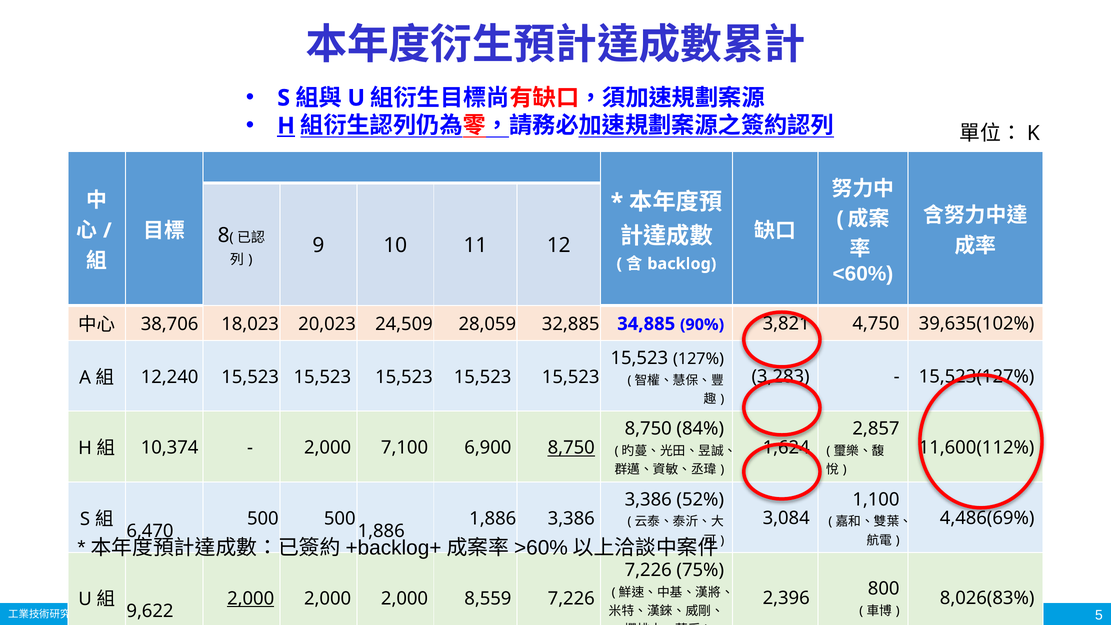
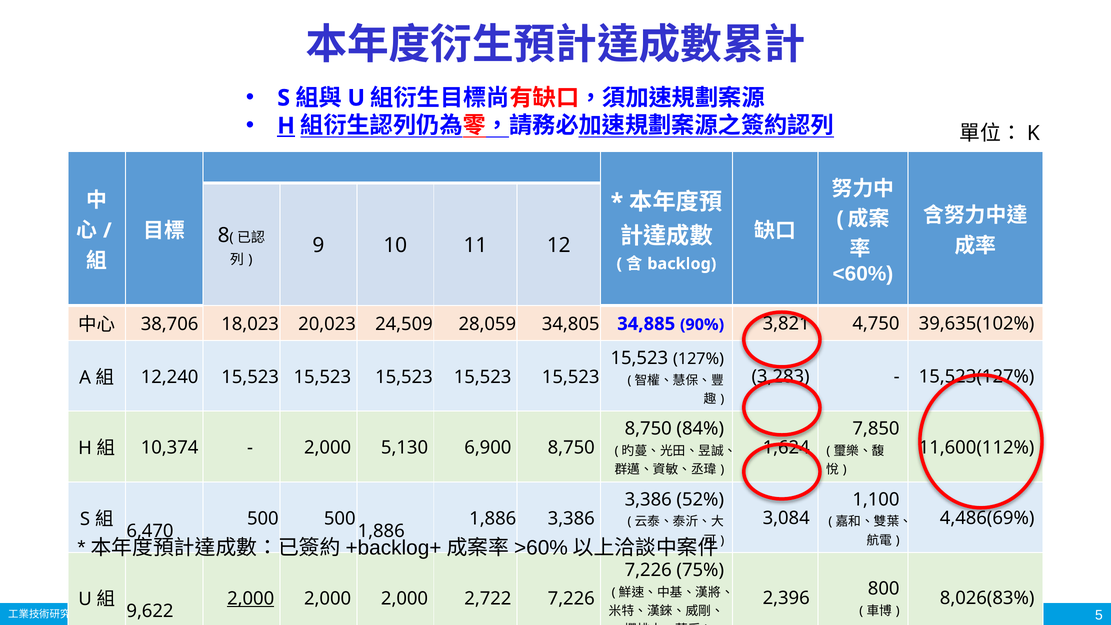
32,885: 32,885 -> 34,805
2,857: 2,857 -> 7,850
7,100: 7,100 -> 5,130
8,750 at (571, 448) underline: present -> none
8,559: 8,559 -> 2,722
